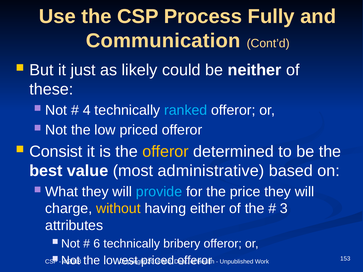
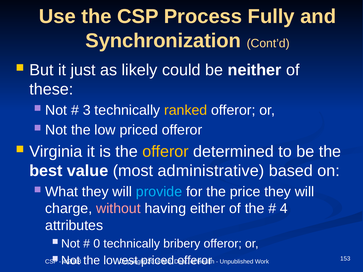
Communication: Communication -> Synchronization
4: 4 -> 3
ranked colour: light blue -> yellow
Consist: Consist -> Virginia
without colour: yellow -> pink
3: 3 -> 4
6: 6 -> 0
